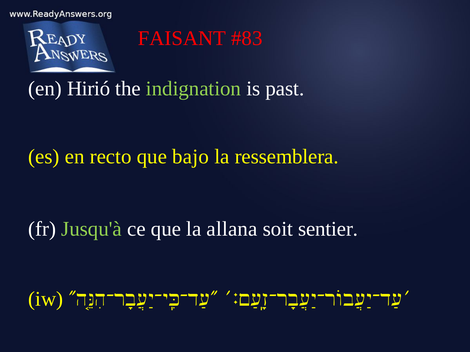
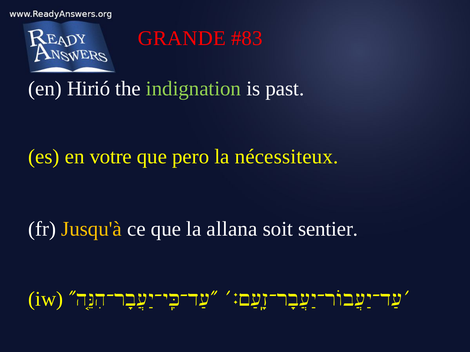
FAISANT: FAISANT -> GRANDE
recto: recto -> votre
bajo: bajo -> pero
ressemblera: ressemblera -> nécessiteux
Jusqu'à colour: light green -> yellow
